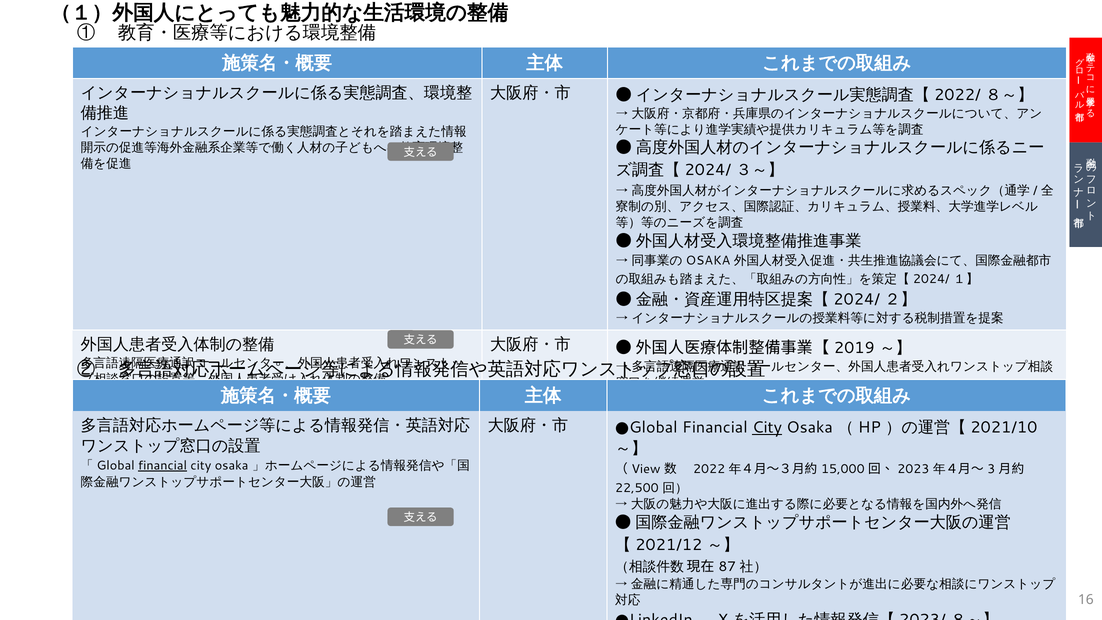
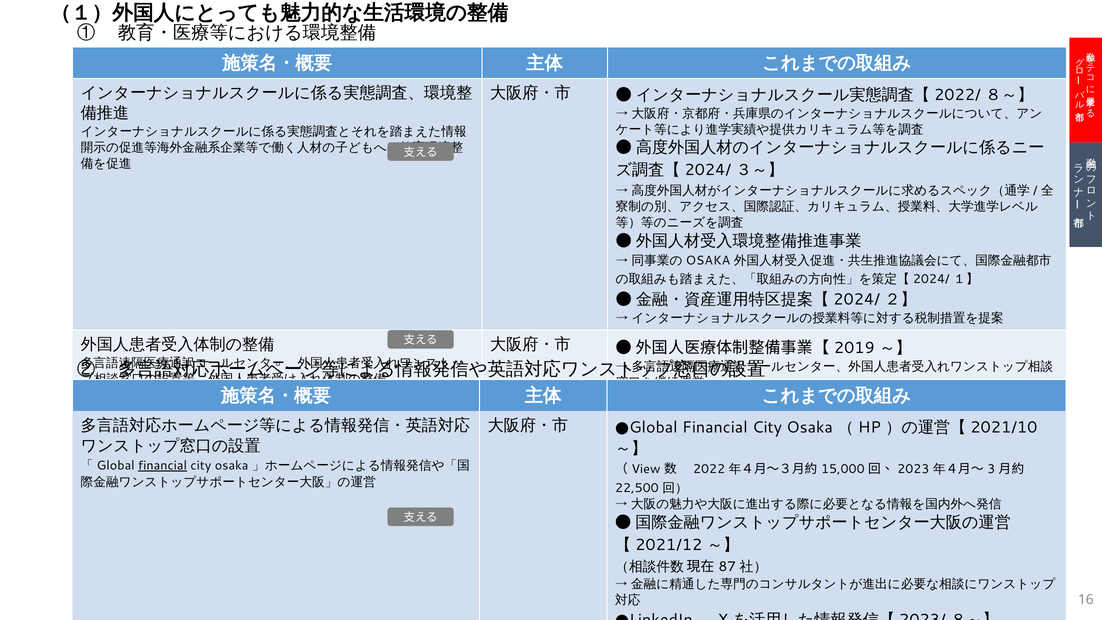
City at (767, 427) underline: present -> none
